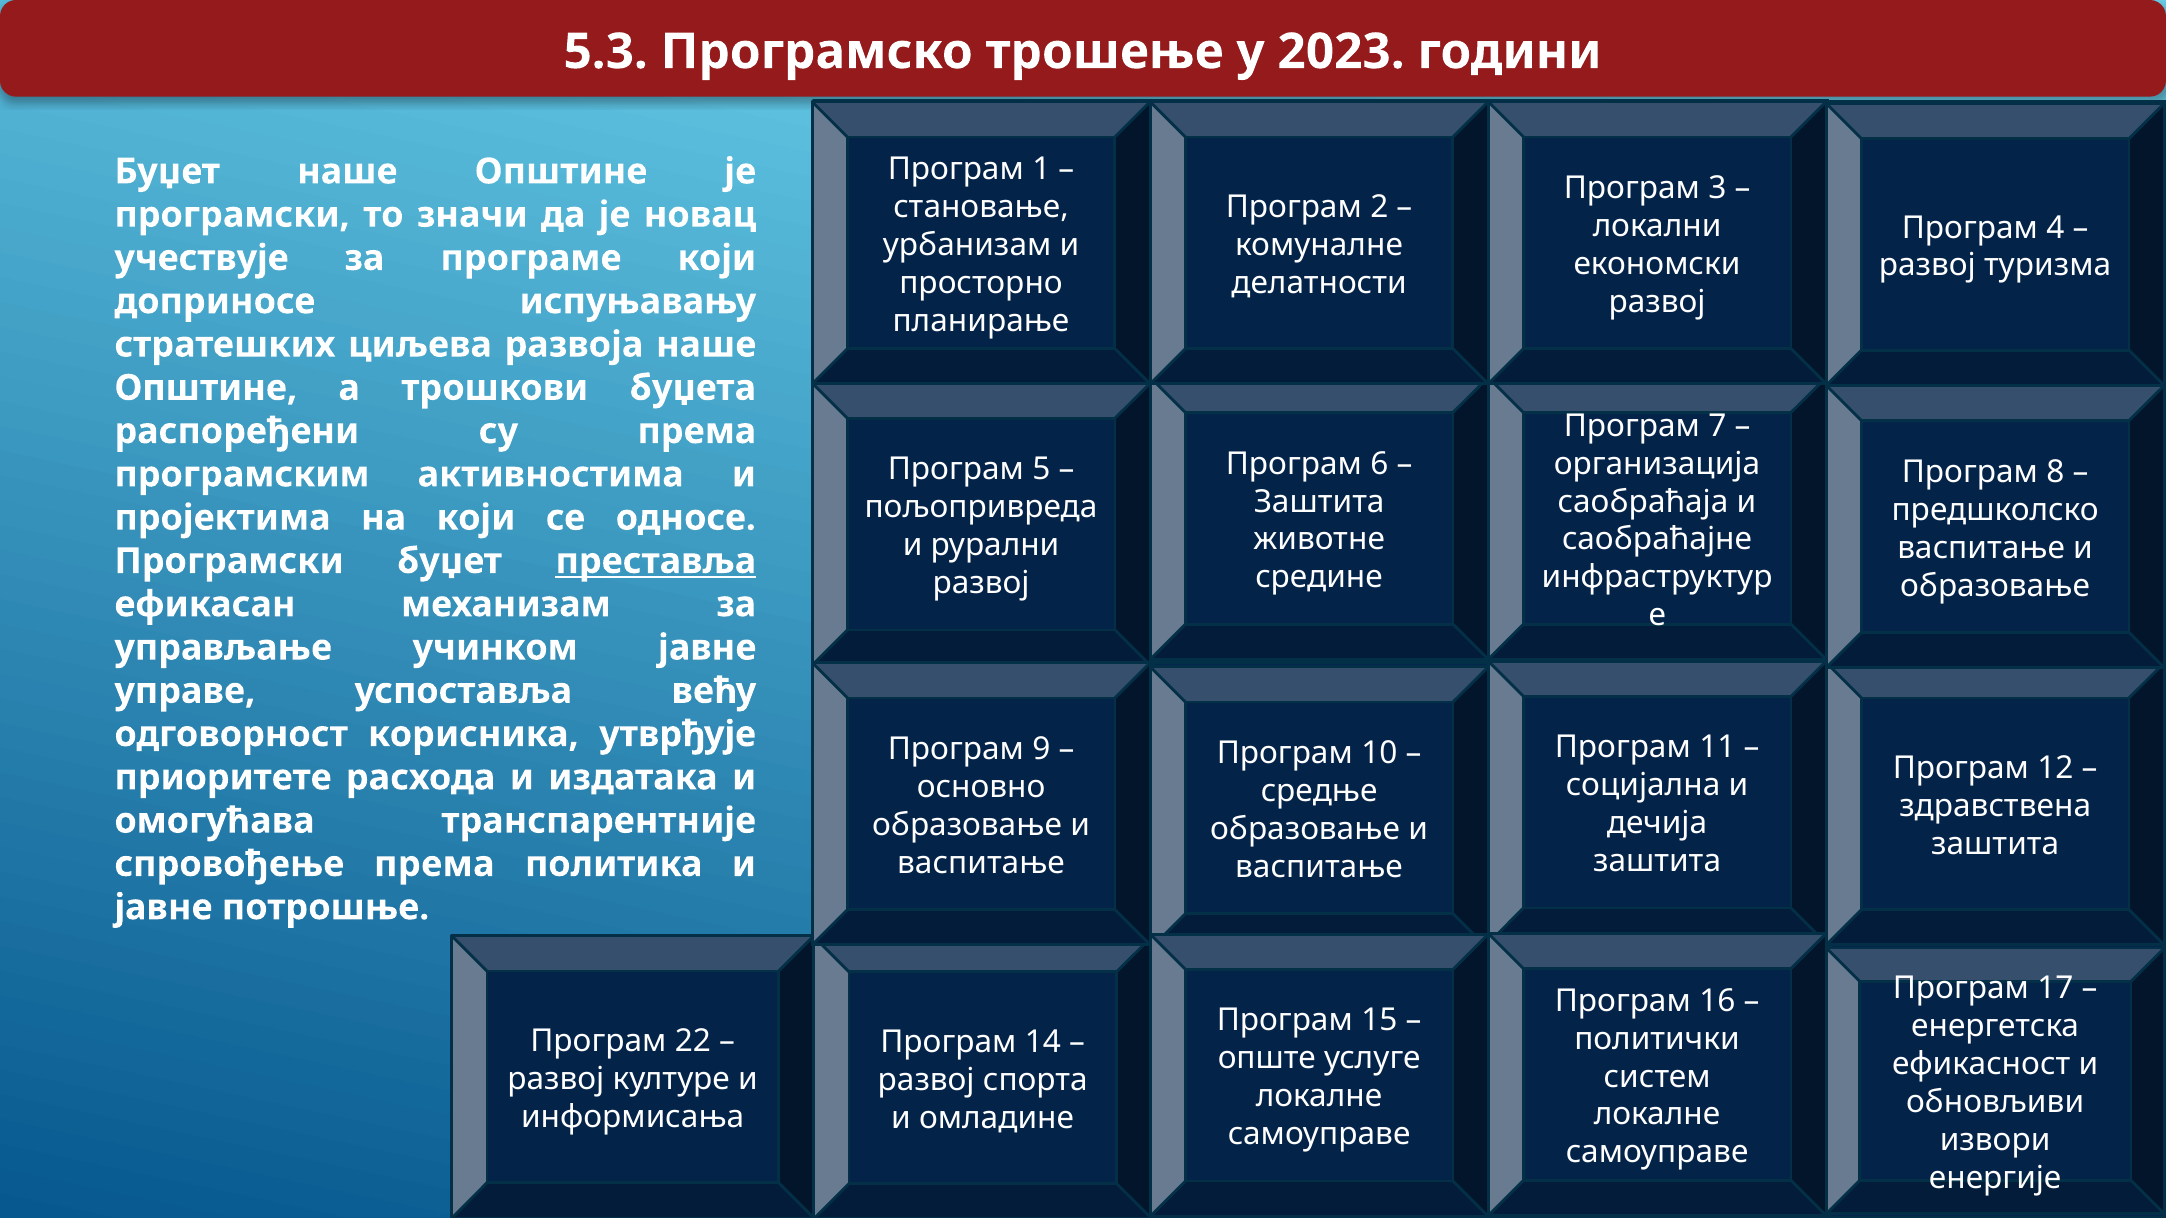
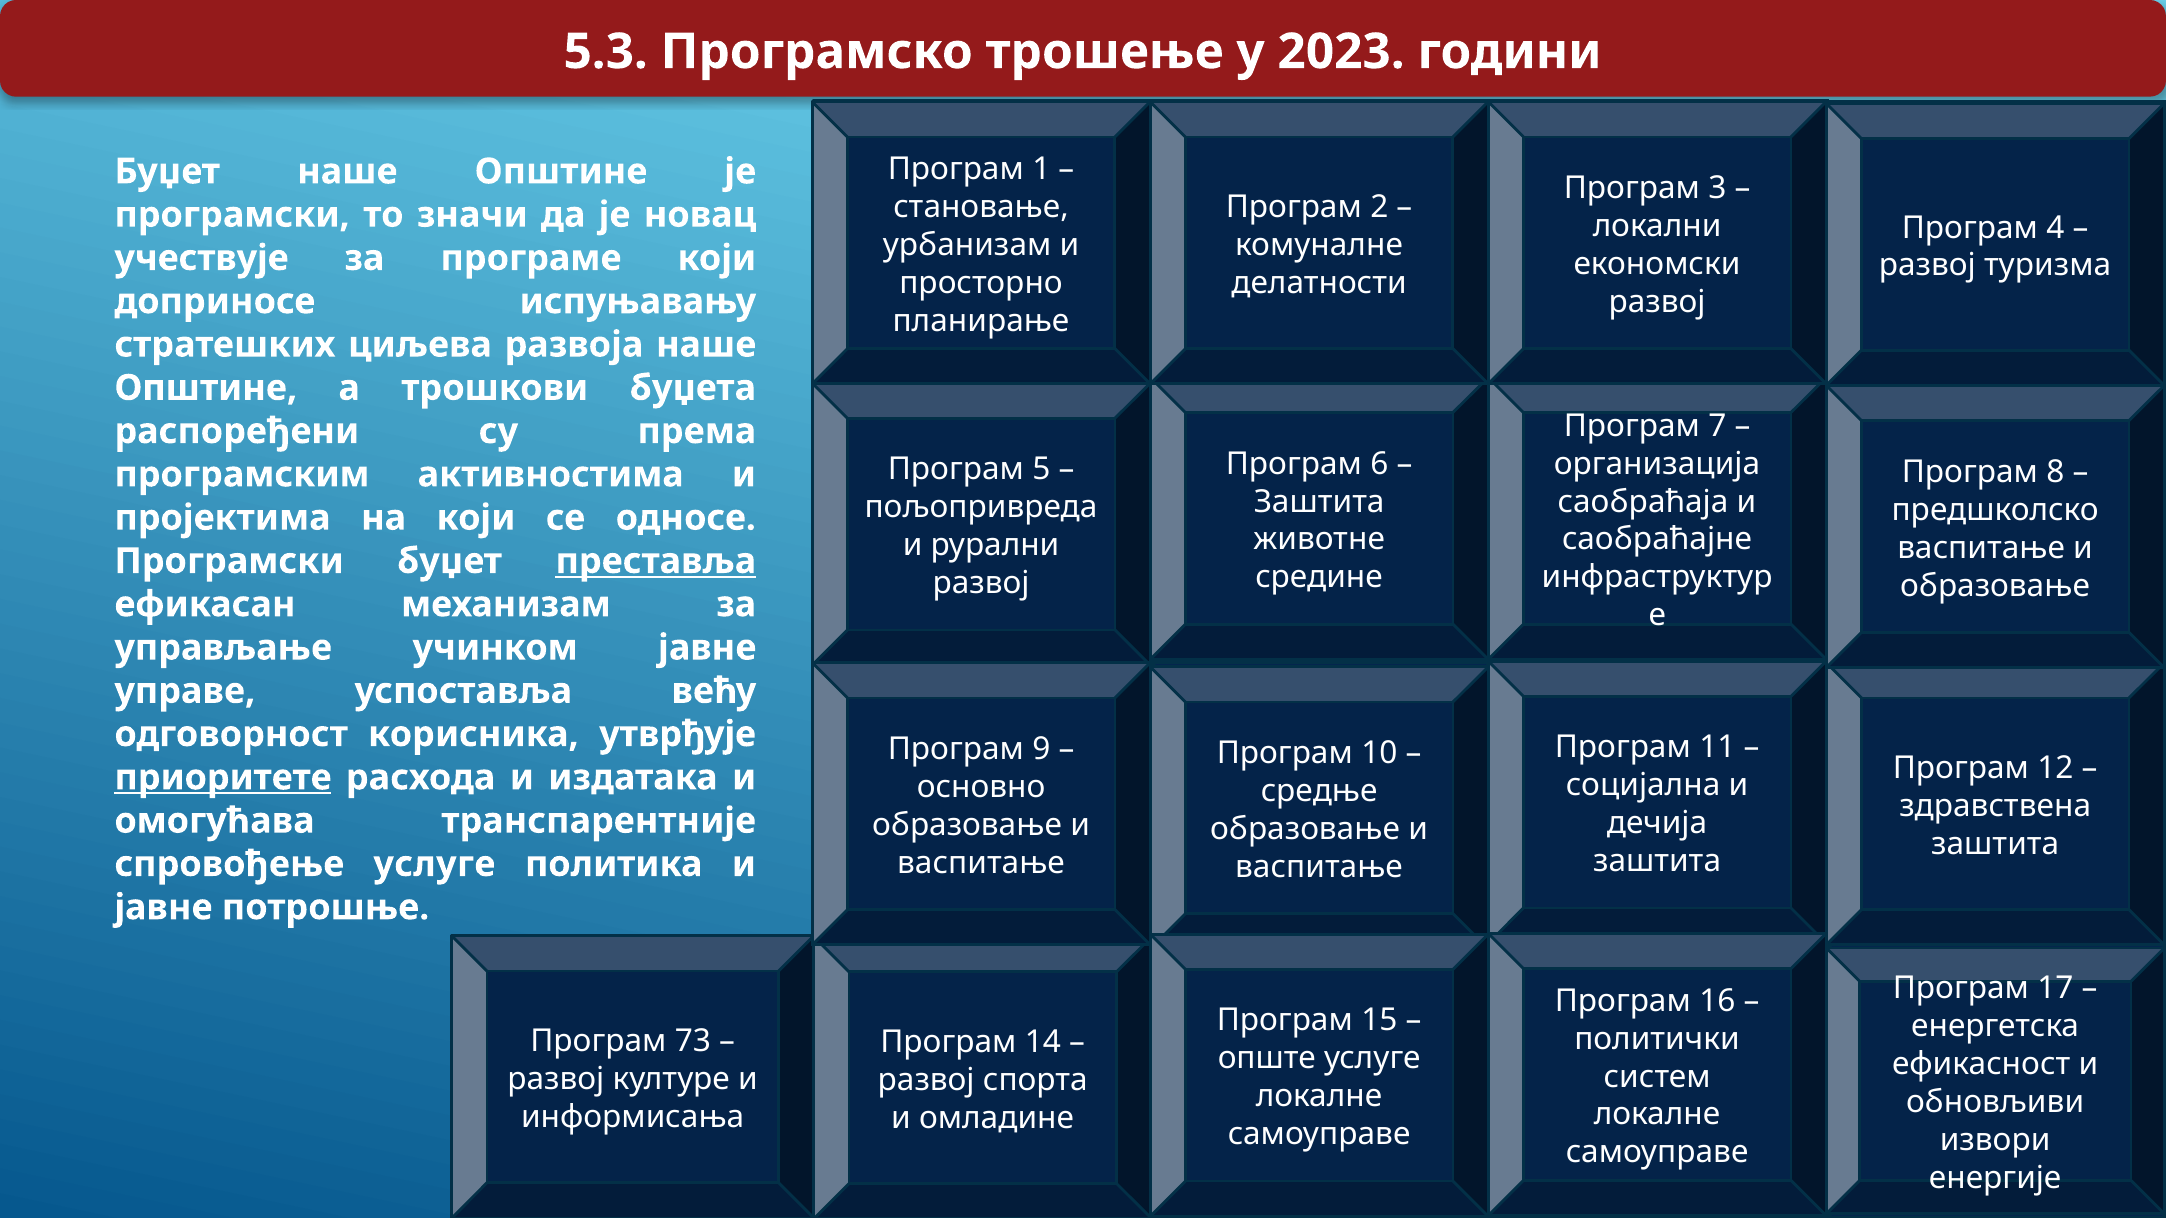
приоритете underline: none -> present
спровођење према: према -> услуге
22: 22 -> 73
